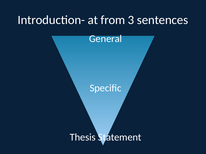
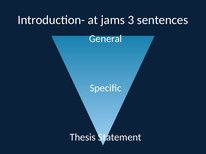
from: from -> jams
